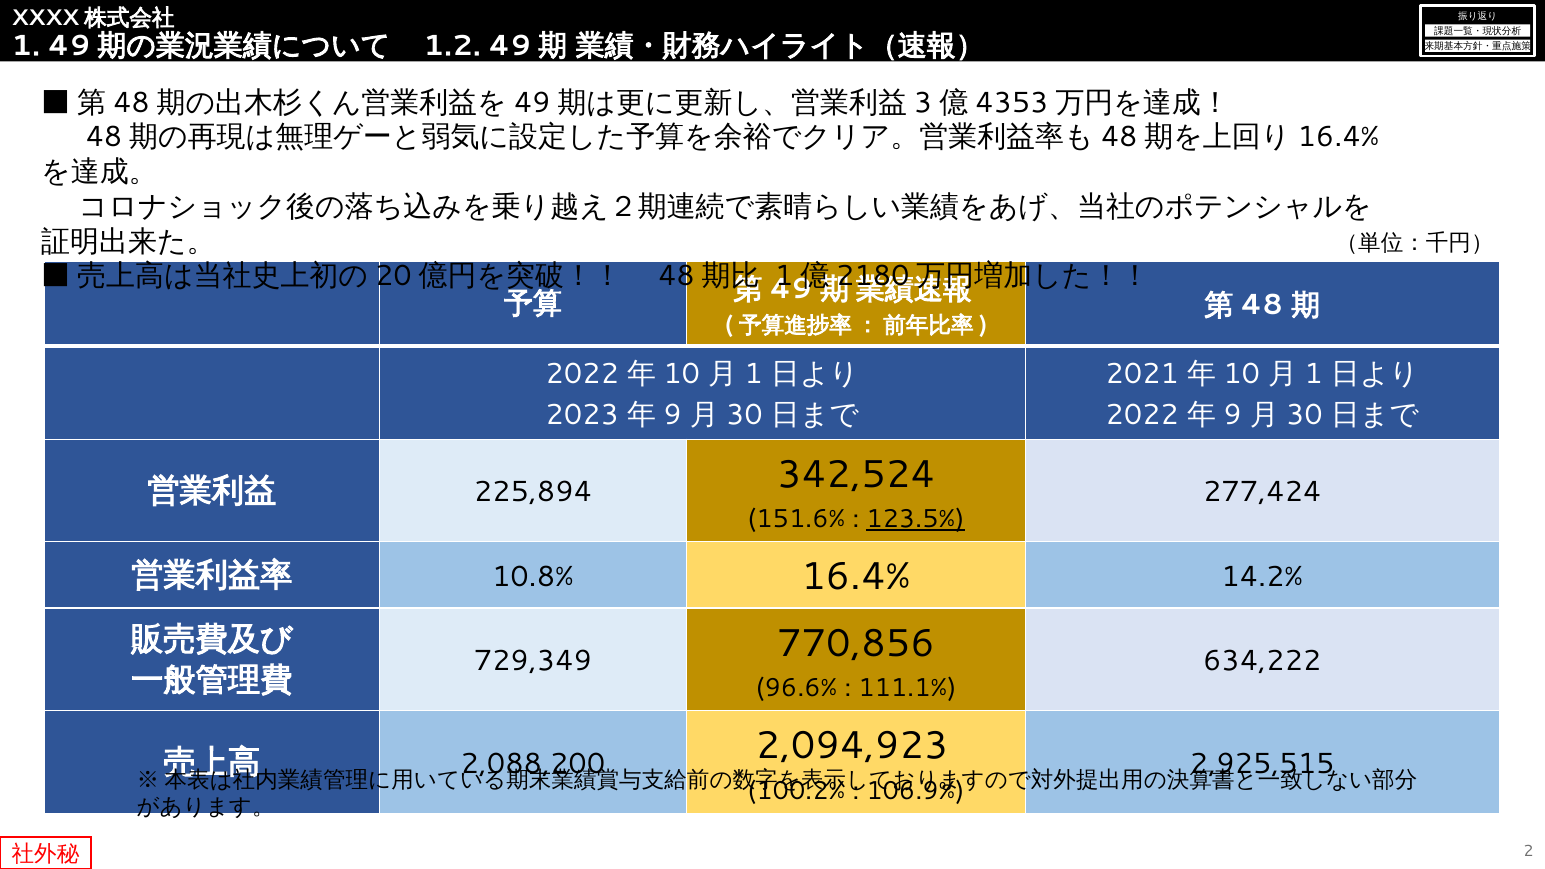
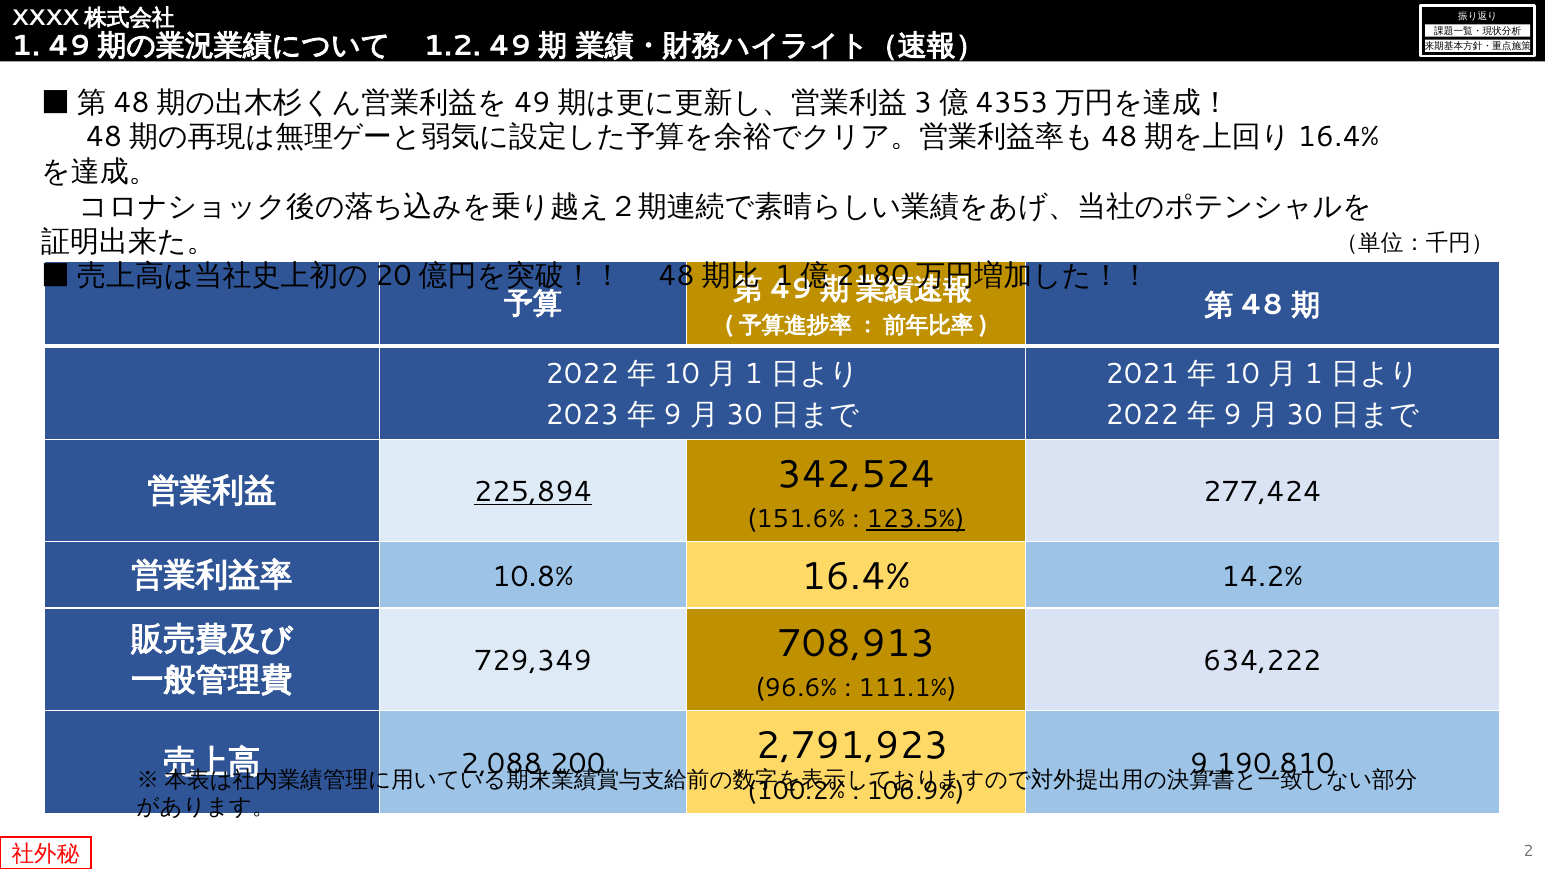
225,894 underline: none -> present
770,856: 770,856 -> 708,913
2,094,923: 2,094,923 -> 2,791,923
2,925,515: 2,925,515 -> 9,190,810
